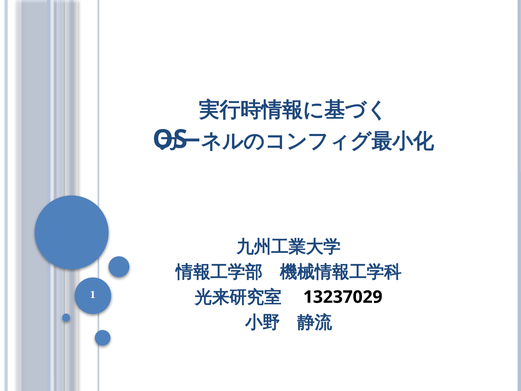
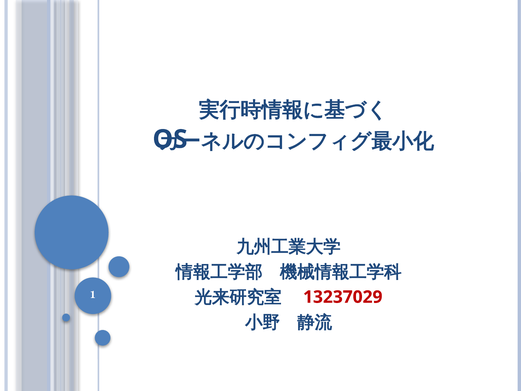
13237029 colour: black -> red
